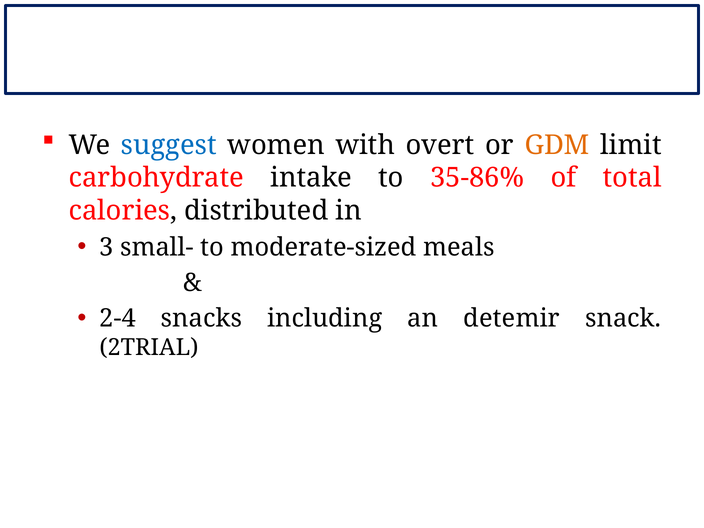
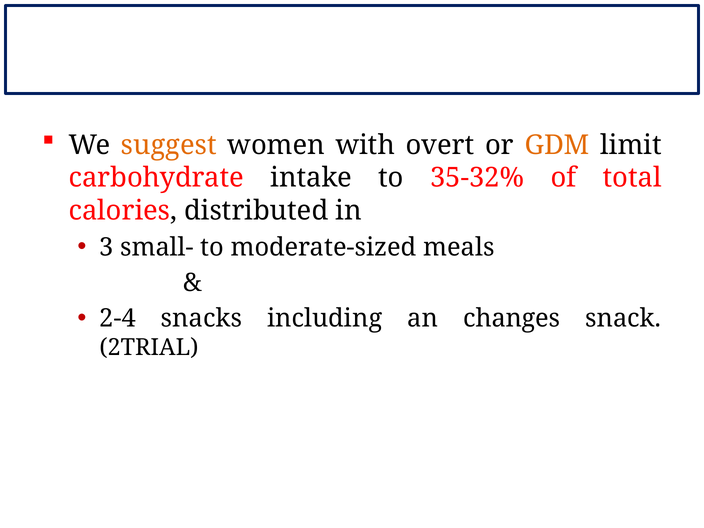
suggest colour: blue -> orange
35-86%: 35-86% -> 35-32%
detemir: detemir -> changes
